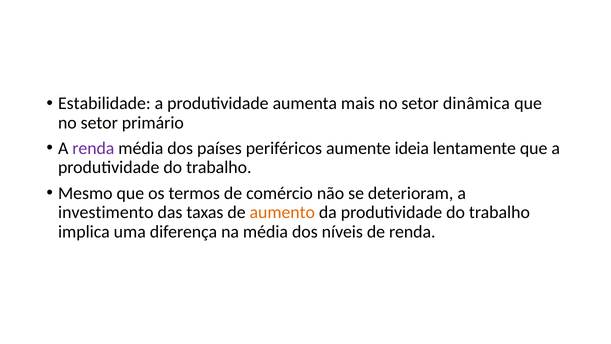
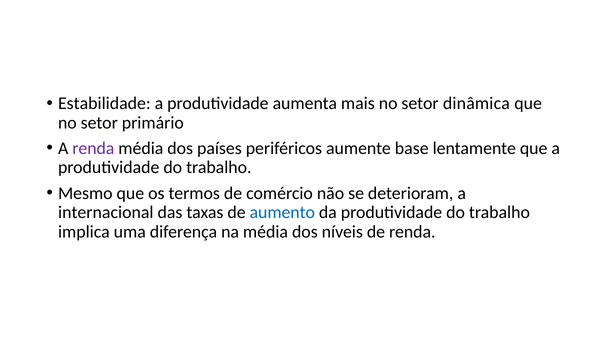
ideia: ideia -> base
investimento: investimento -> internacional
aumento colour: orange -> blue
